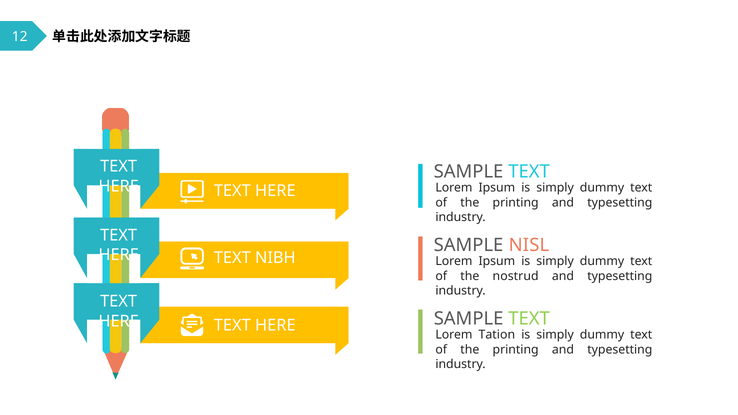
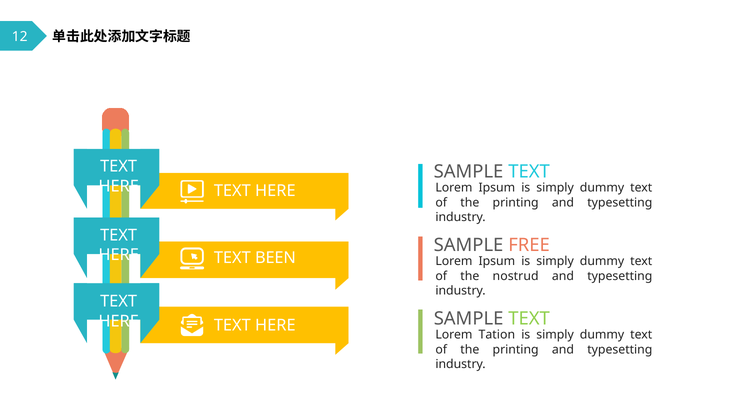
NISL: NISL -> FREE
NIBH: NIBH -> BEEN
